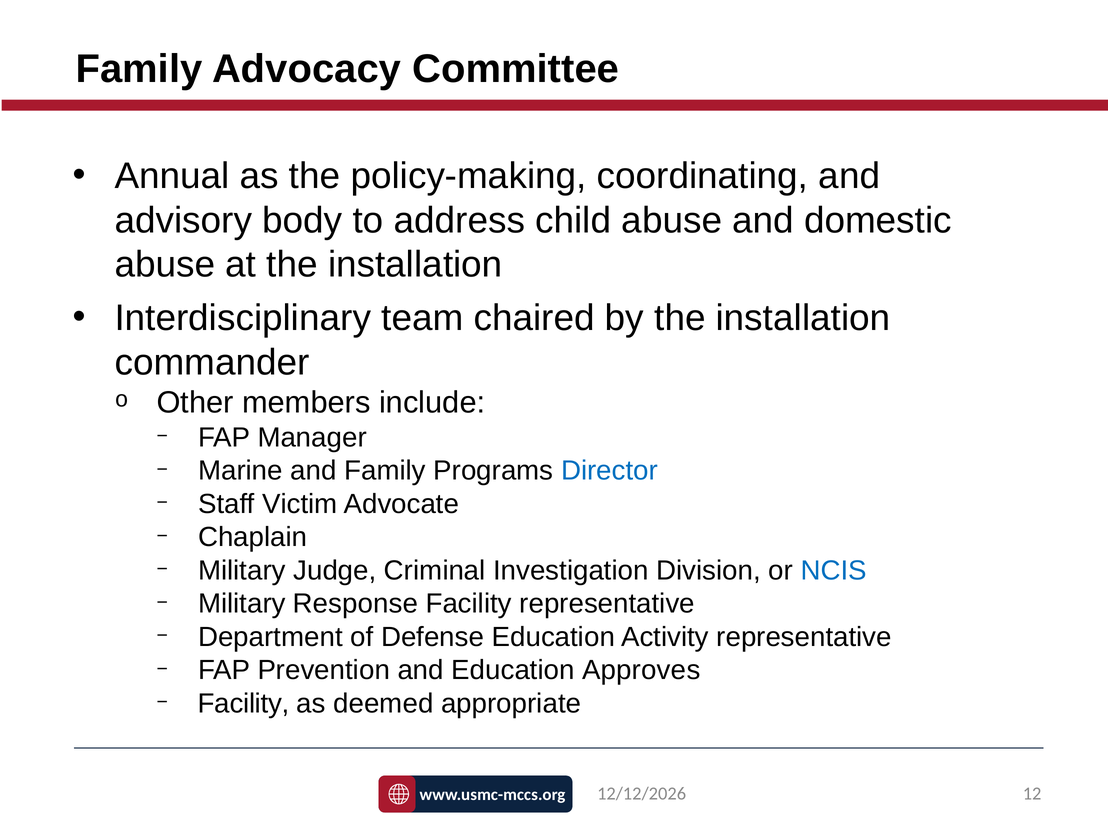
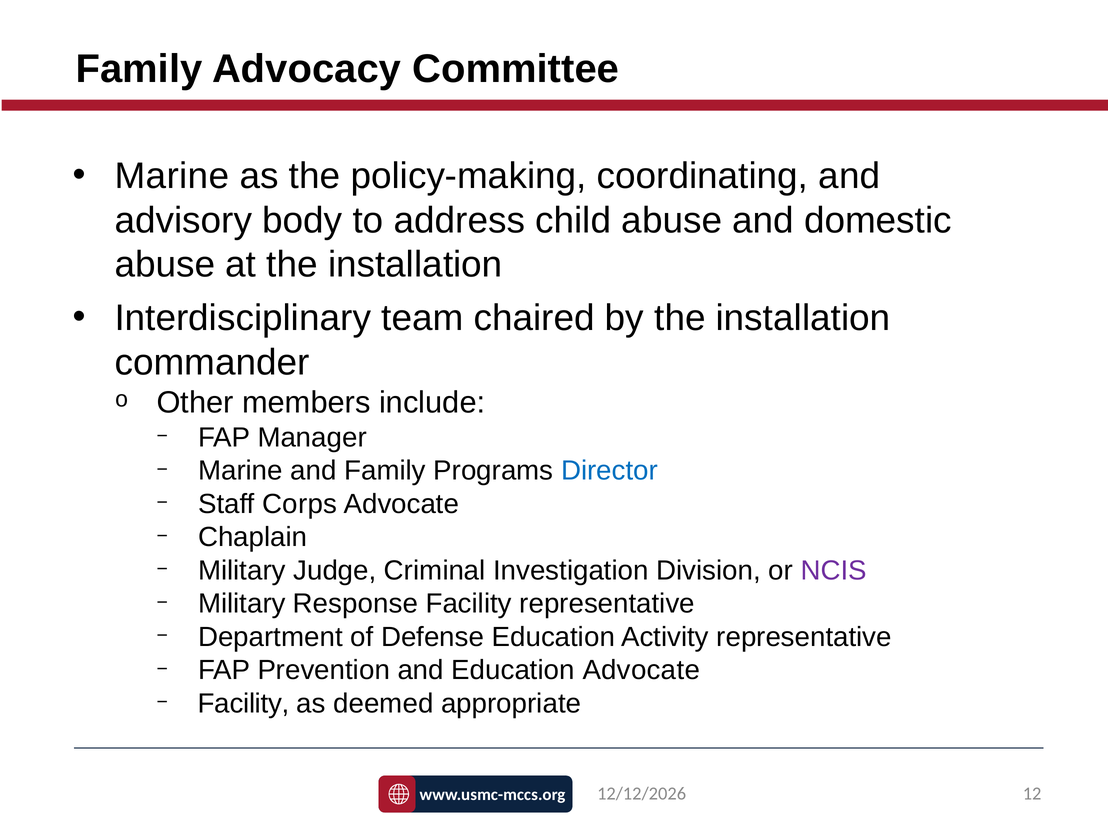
Annual at (172, 176): Annual -> Marine
Victim: Victim -> Corps
NCIS colour: blue -> purple
Education Approves: Approves -> Advocate
